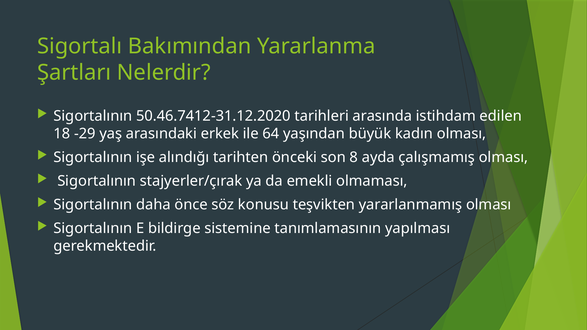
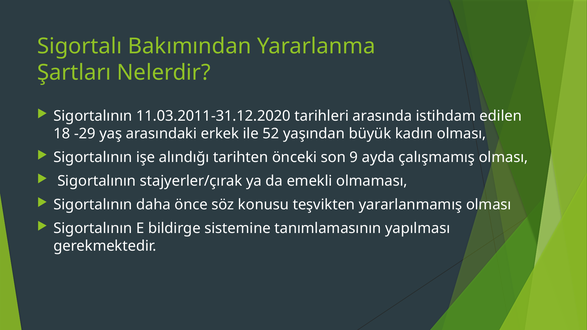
50.46.7412-31.12.2020: 50.46.7412-31.12.2020 -> 11.03.2011-31.12.2020
64: 64 -> 52
8: 8 -> 9
